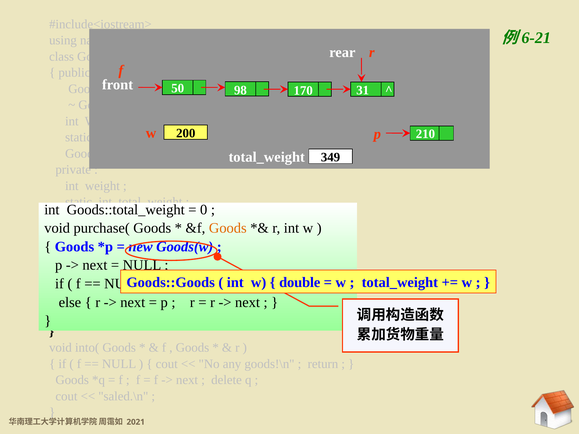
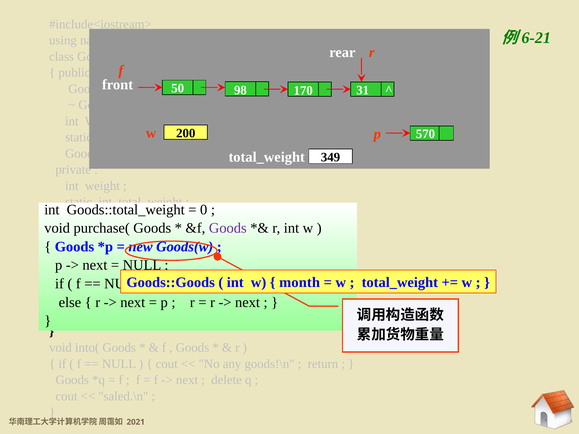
210: 210 -> 570
Goods at (228, 228) colour: orange -> purple
double: double -> month
